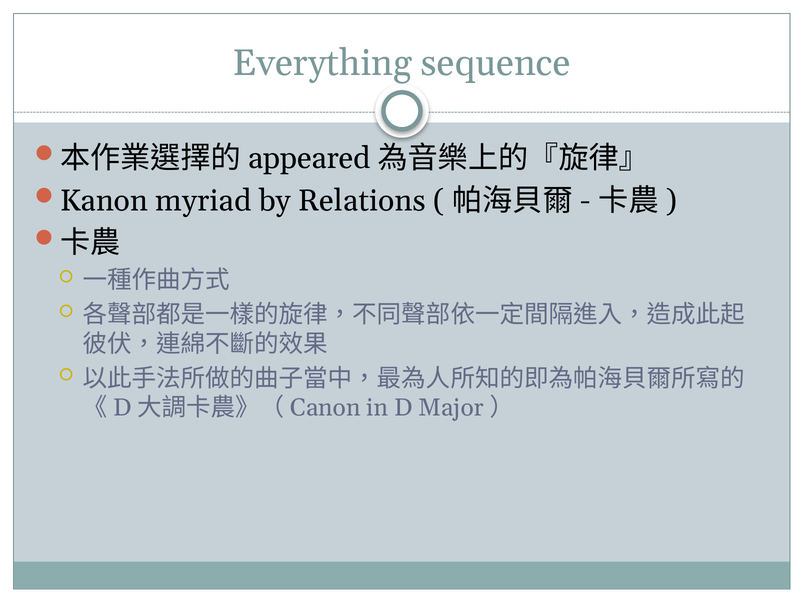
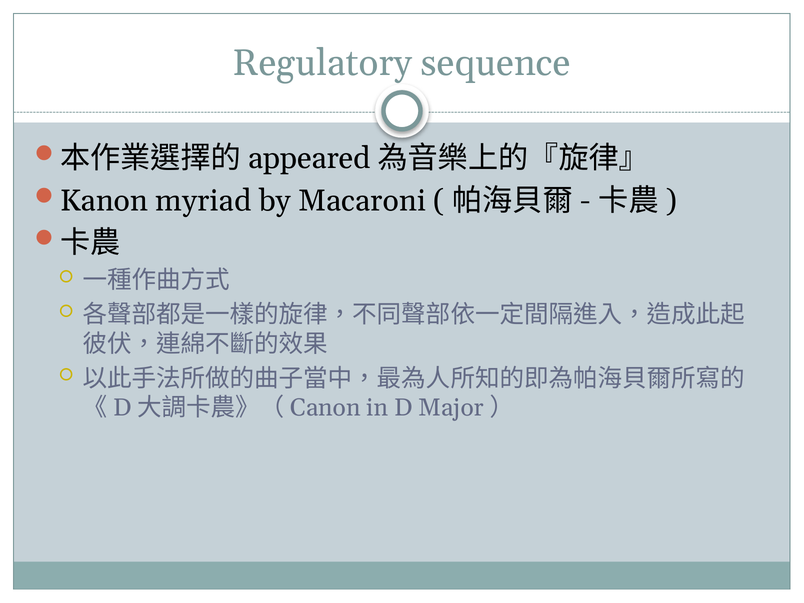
Everything: Everything -> Regulatory
Relations: Relations -> Macaroni
